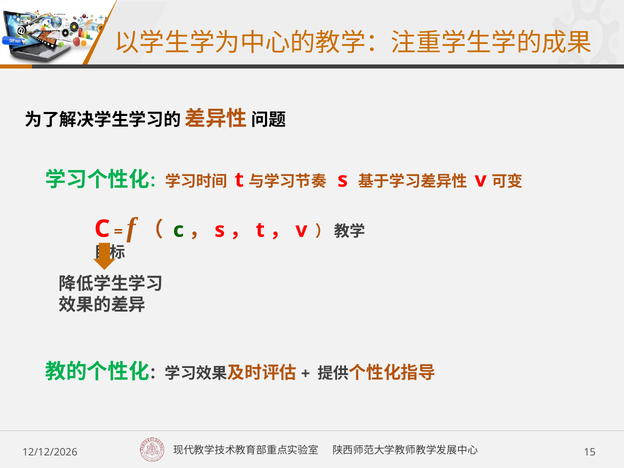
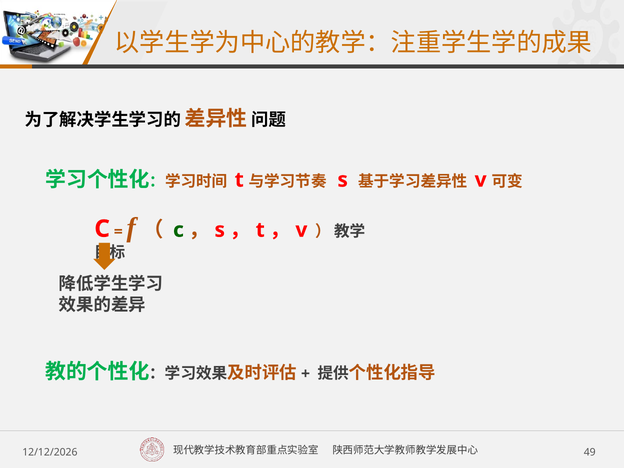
15: 15 -> 49
